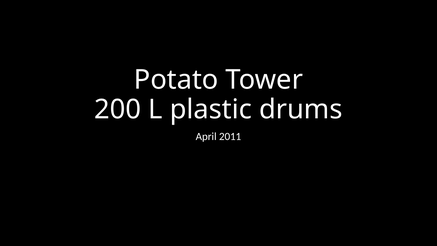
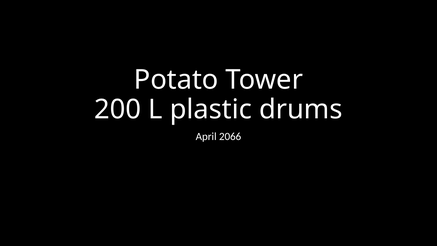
2011: 2011 -> 2066
